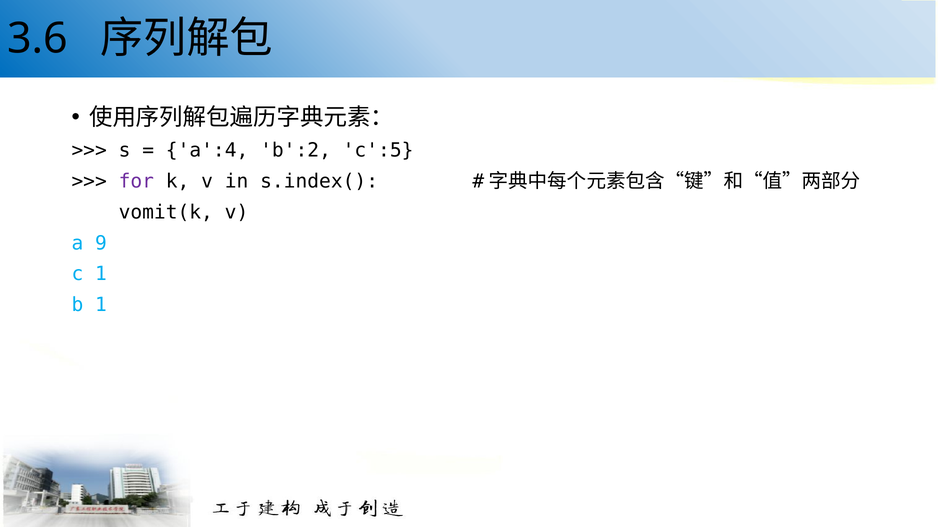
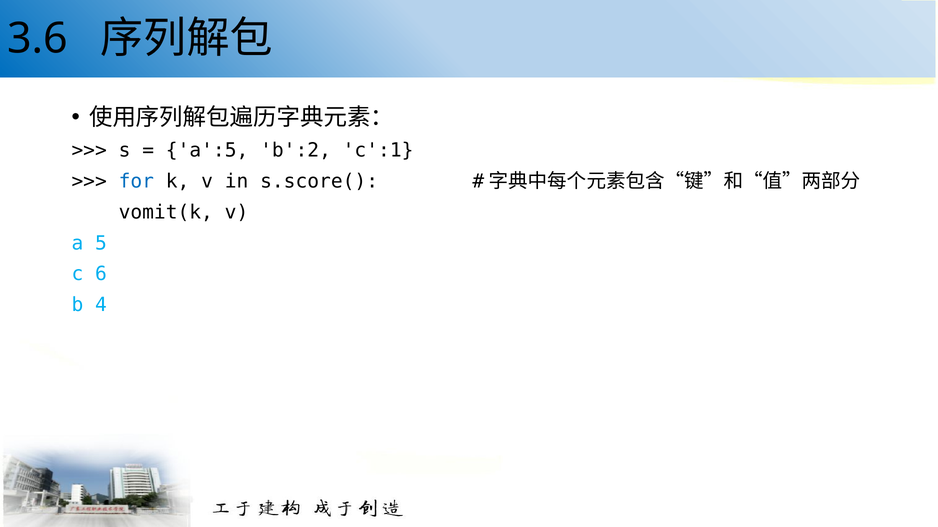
a':4: a':4 -> a':5
c':5: c':5 -> c':1
for colour: purple -> blue
s.index(: s.index( -> s.score(
9: 9 -> 5
c 1: 1 -> 6
b 1: 1 -> 4
